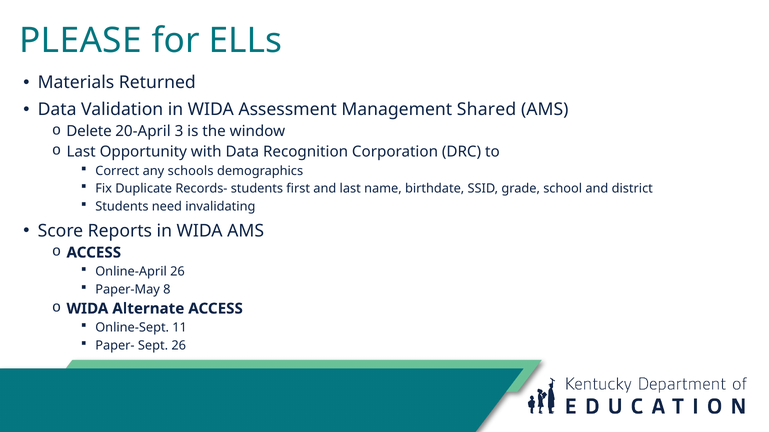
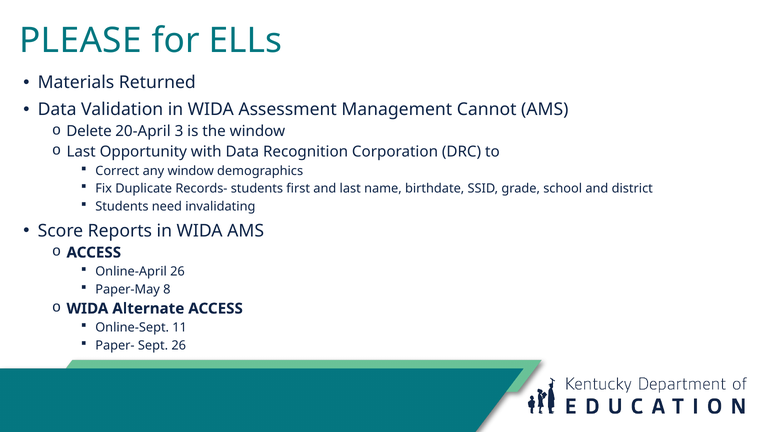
Shared: Shared -> Cannot
any schools: schools -> window
